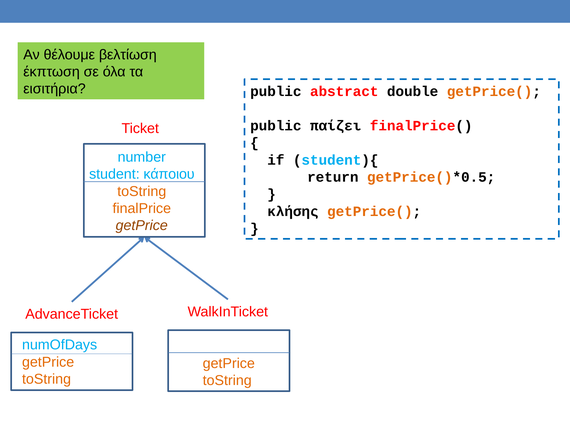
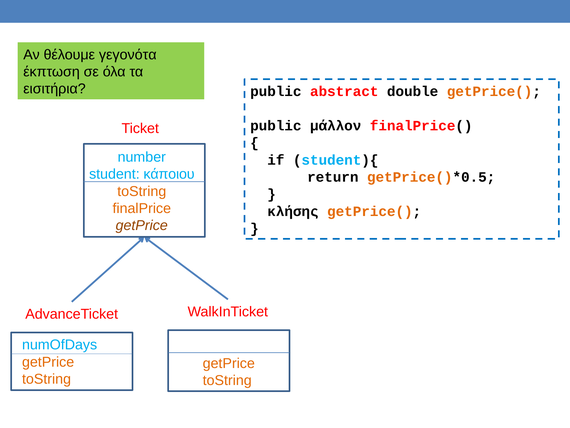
βελτίωση: βελτίωση -> γεγονότα
παίζει: παίζει -> μάλλον
